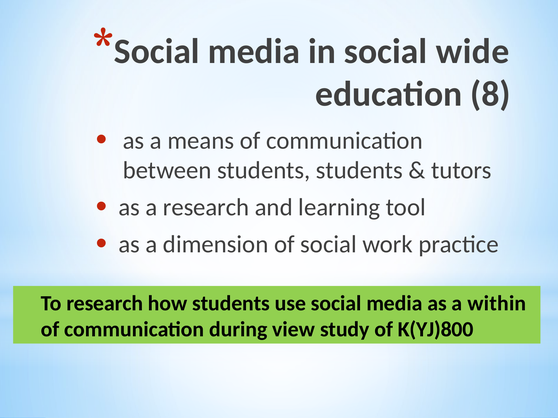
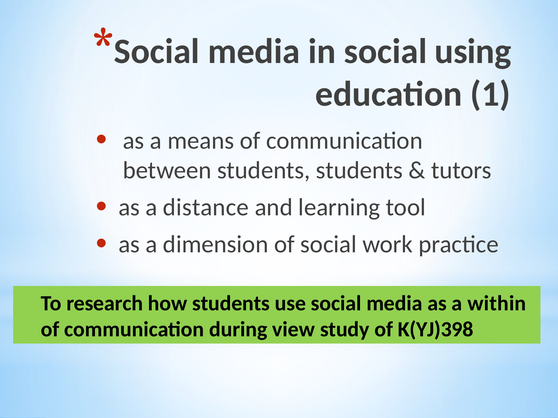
wide: wide -> using
8: 8 -> 1
a research: research -> distance
K(YJ)800: K(YJ)800 -> K(YJ)398
